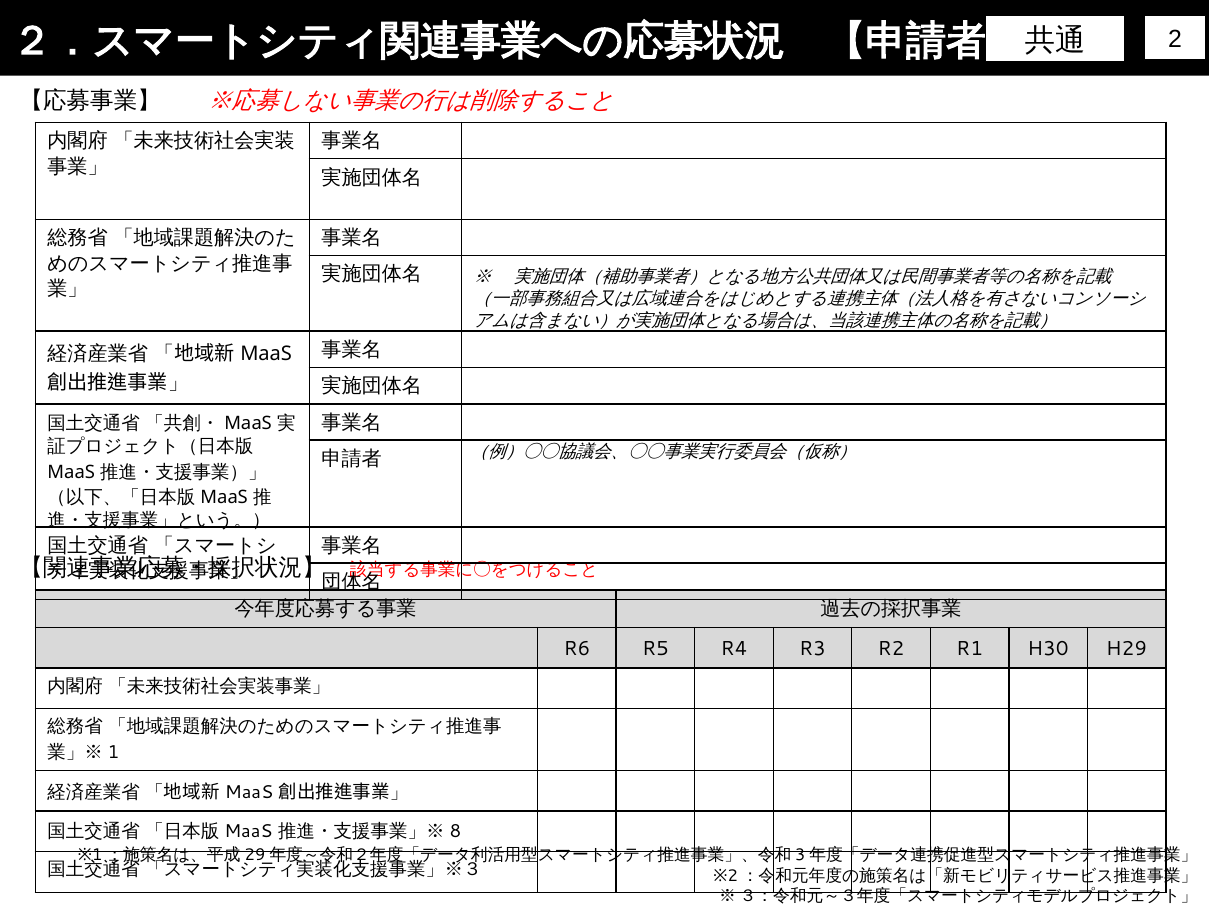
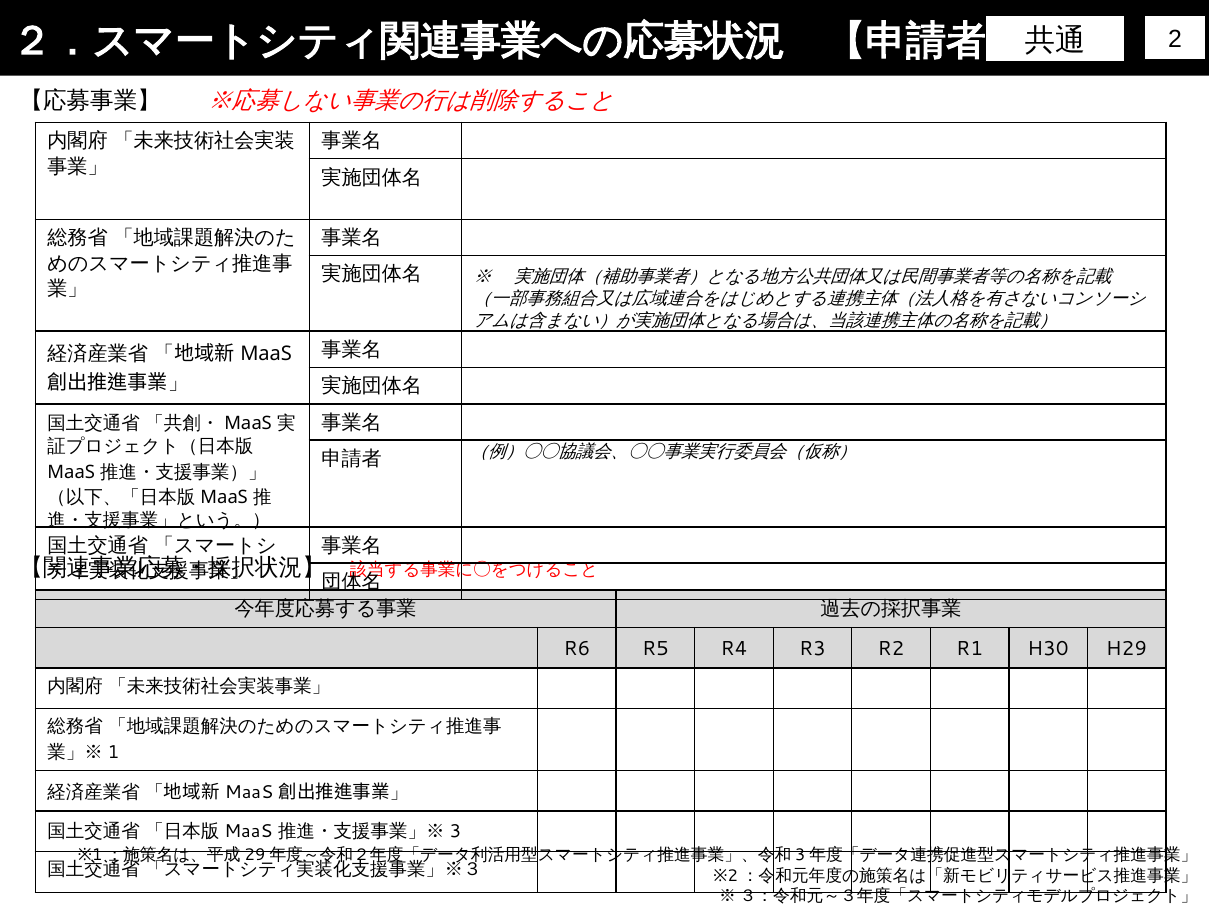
8: 8 -> 3
